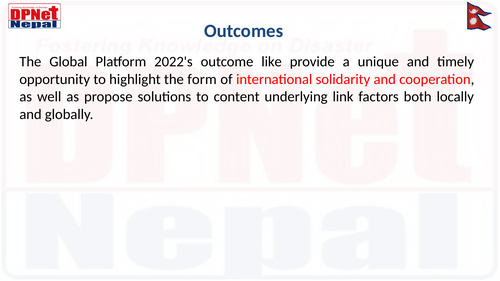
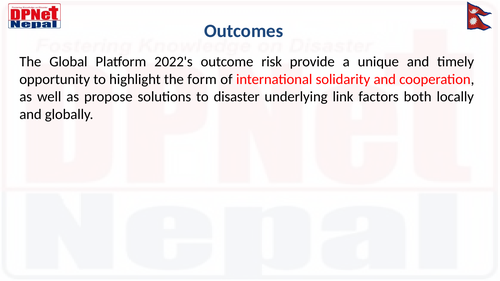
like: like -> risk
content: content -> disaster
